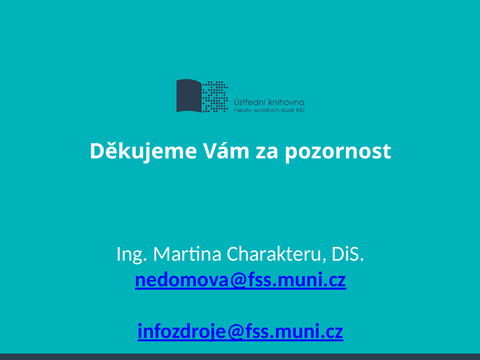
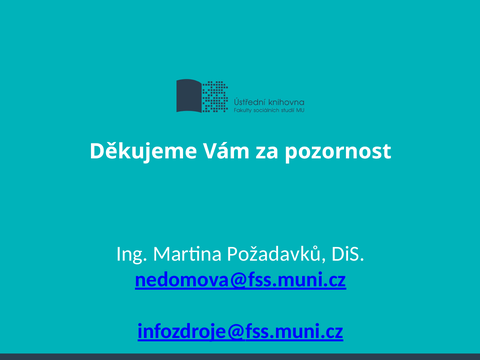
Charakteru: Charakteru -> Požadavků
